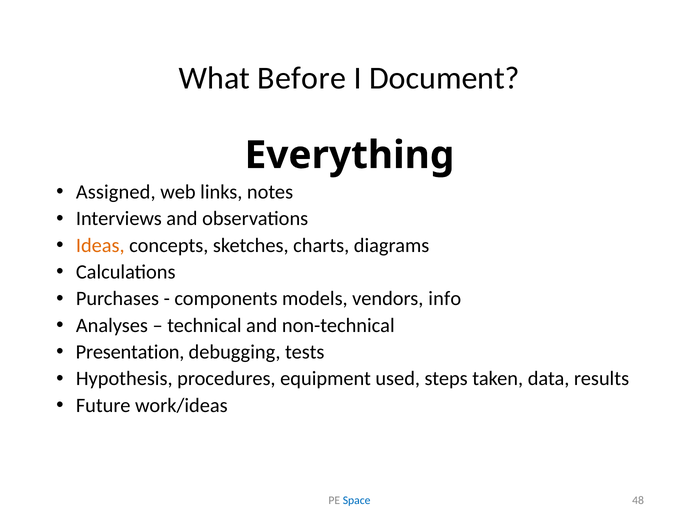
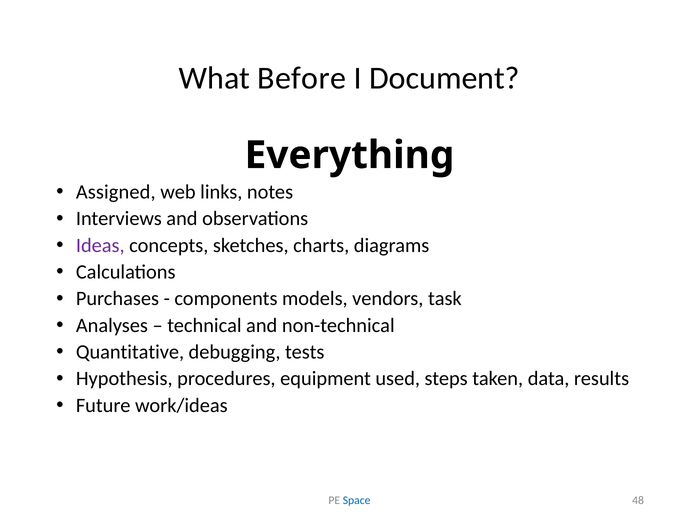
Ideas colour: orange -> purple
info: info -> task
Presentation: Presentation -> Quantitative
